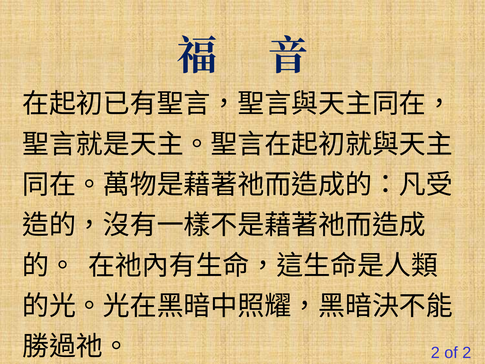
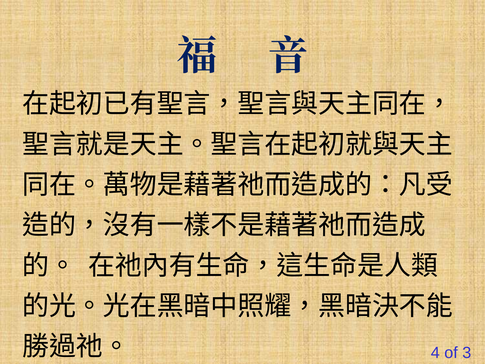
2 at (435, 353): 2 -> 4
of 2: 2 -> 3
